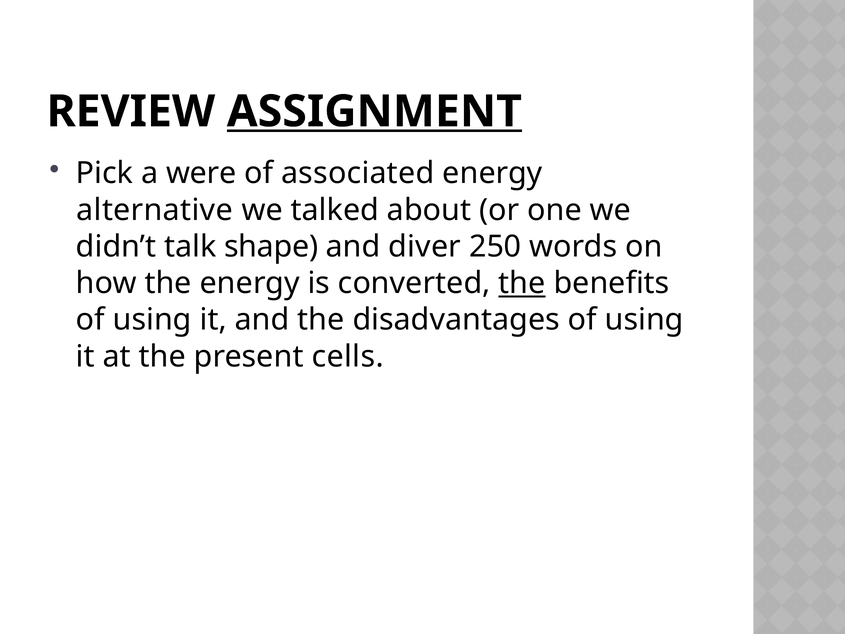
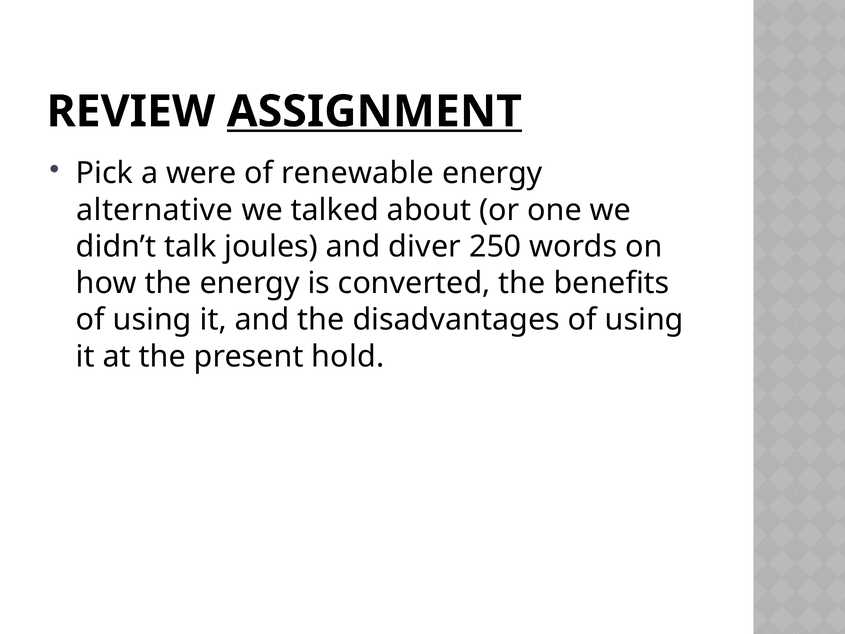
associated: associated -> renewable
shape: shape -> joules
the at (522, 283) underline: present -> none
cells: cells -> hold
